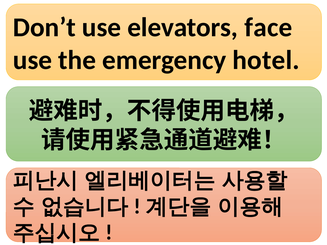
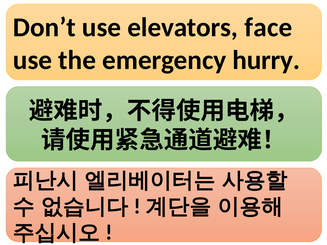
hotel: hotel -> hurry
